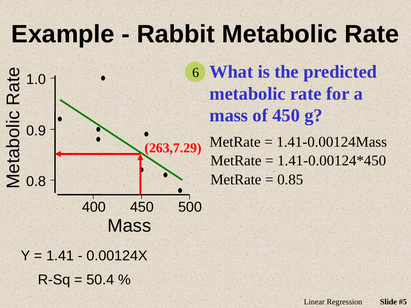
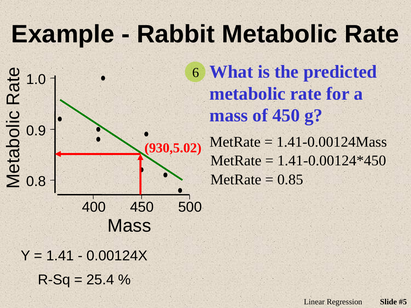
263,7.29: 263,7.29 -> 930,5.02
50.4: 50.4 -> 25.4
